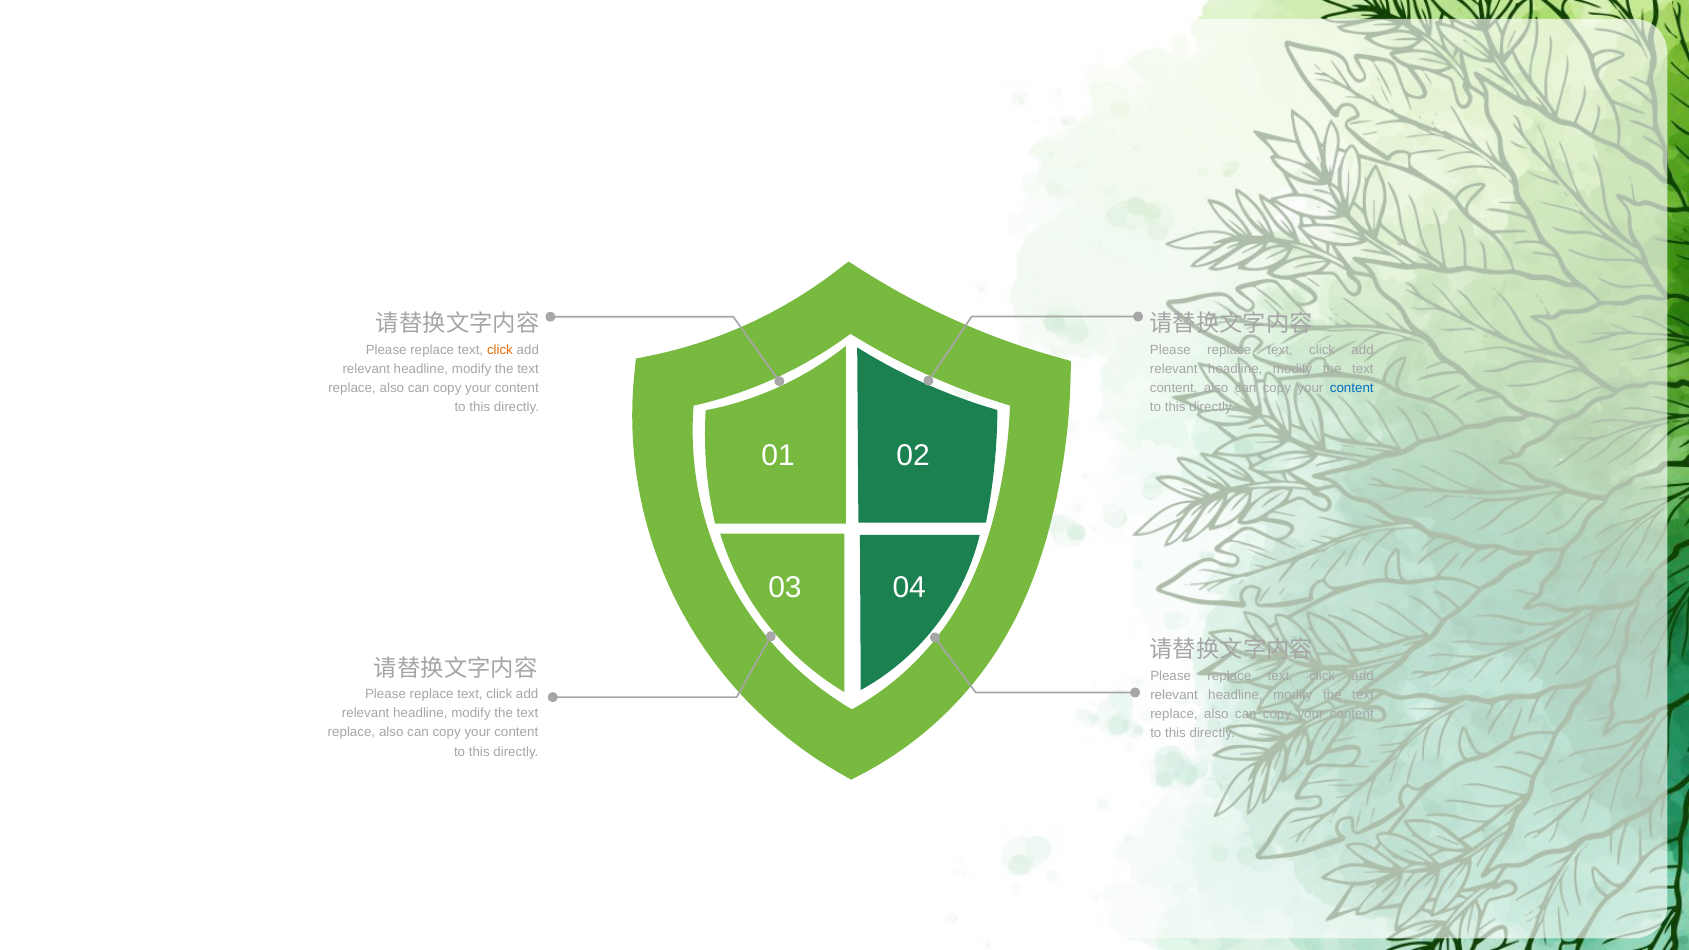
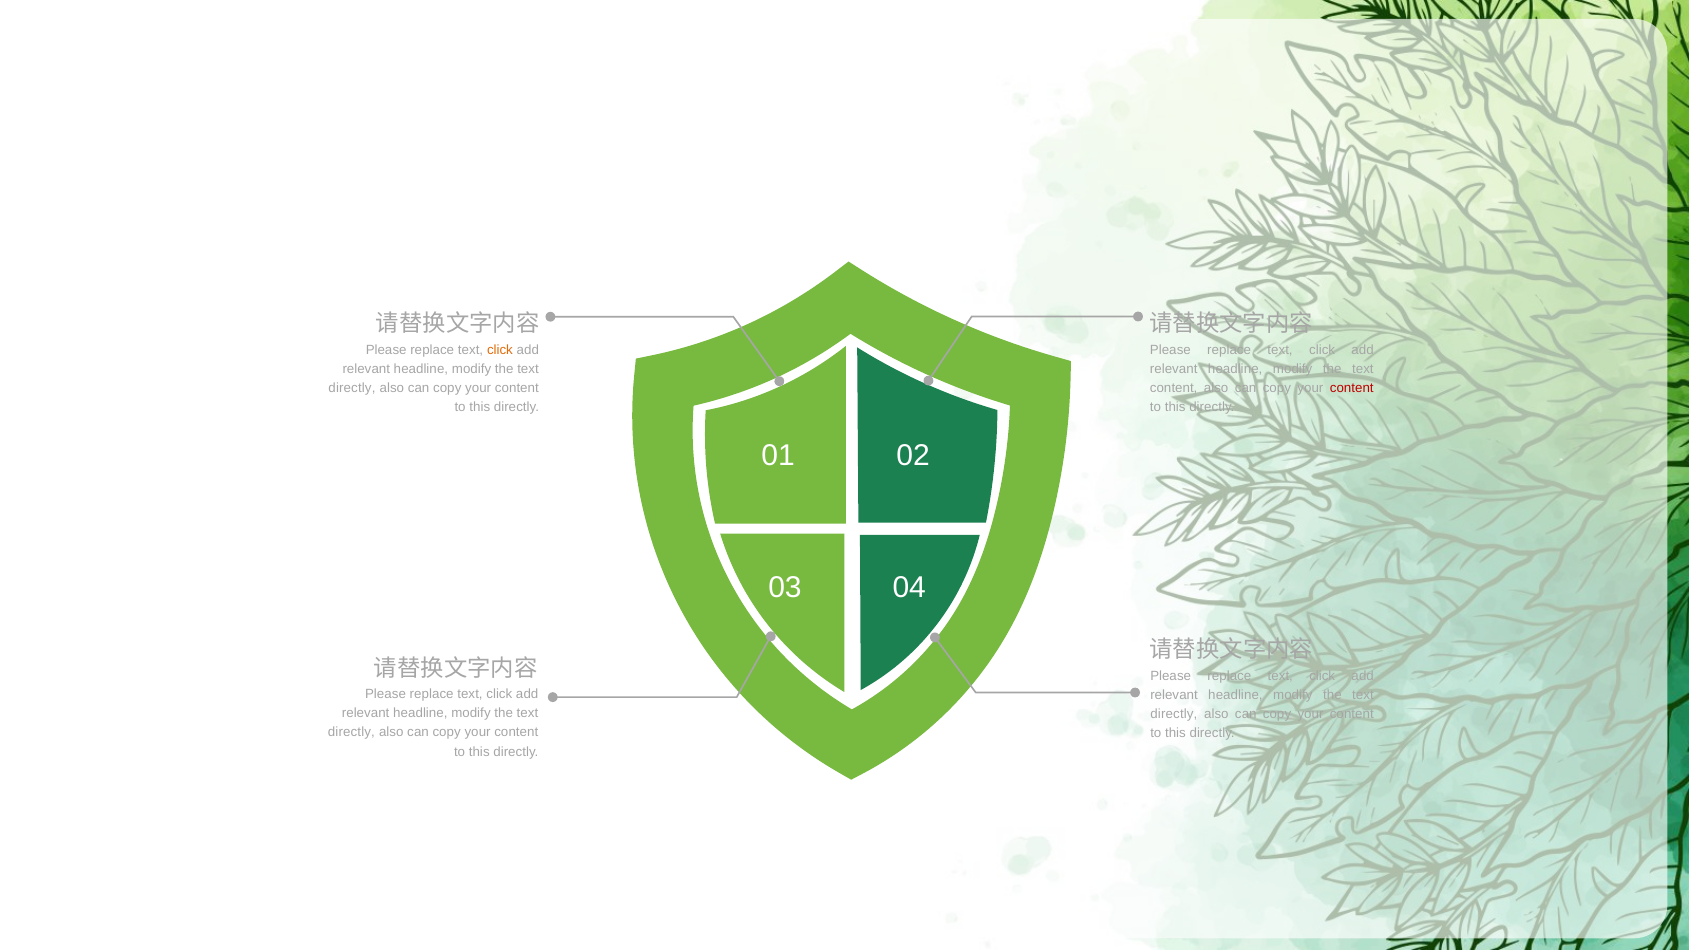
replace at (352, 388): replace -> directly
content at (1352, 388) colour: blue -> red
replace at (1174, 714): replace -> directly
replace at (351, 733): replace -> directly
